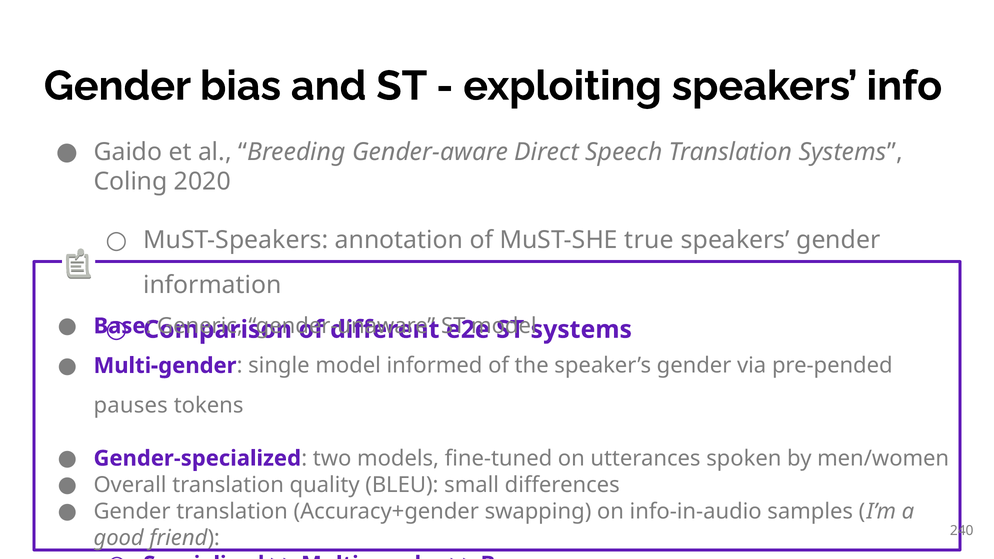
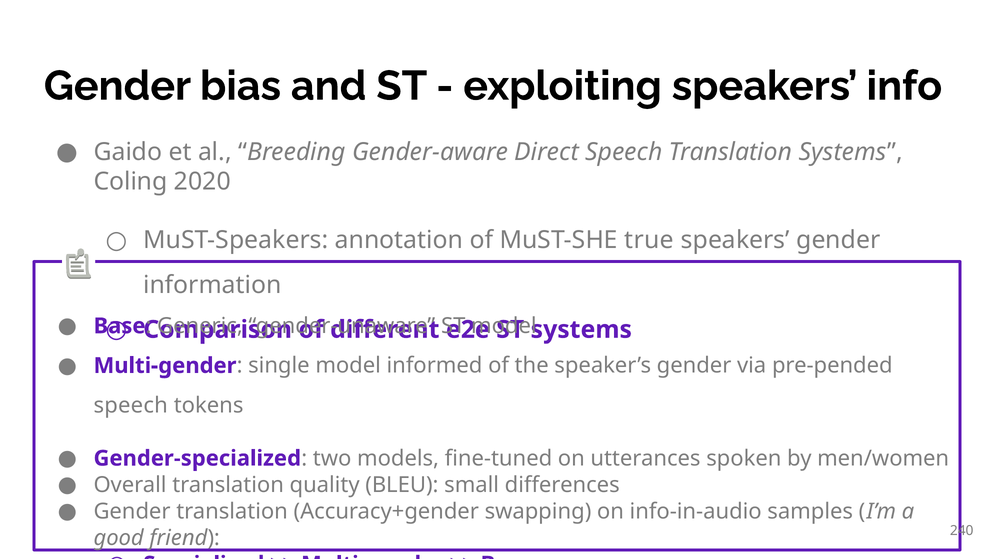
pauses at (131, 406): pauses -> speech
